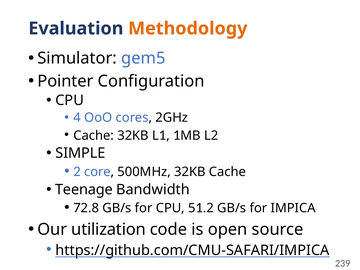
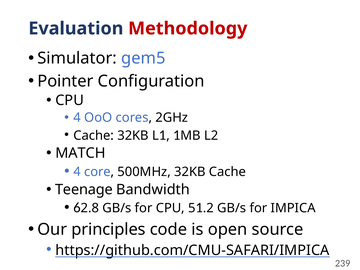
Methodology colour: orange -> red
SIMPLE: SIMPLE -> MATCH
2 at (77, 171): 2 -> 4
7: 7 -> 6
utilization: utilization -> principles
